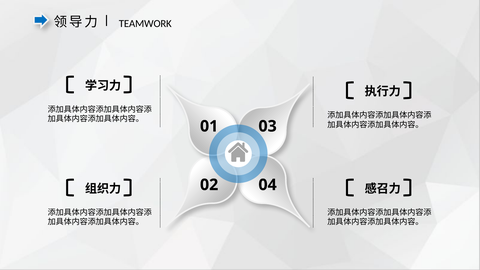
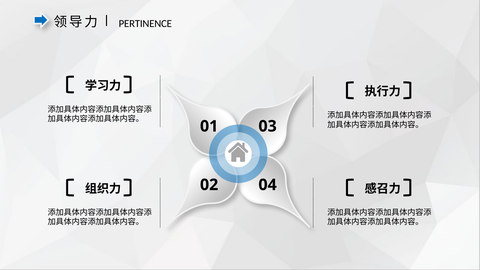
TEAMWORK: TEAMWORK -> PERTINENCE
